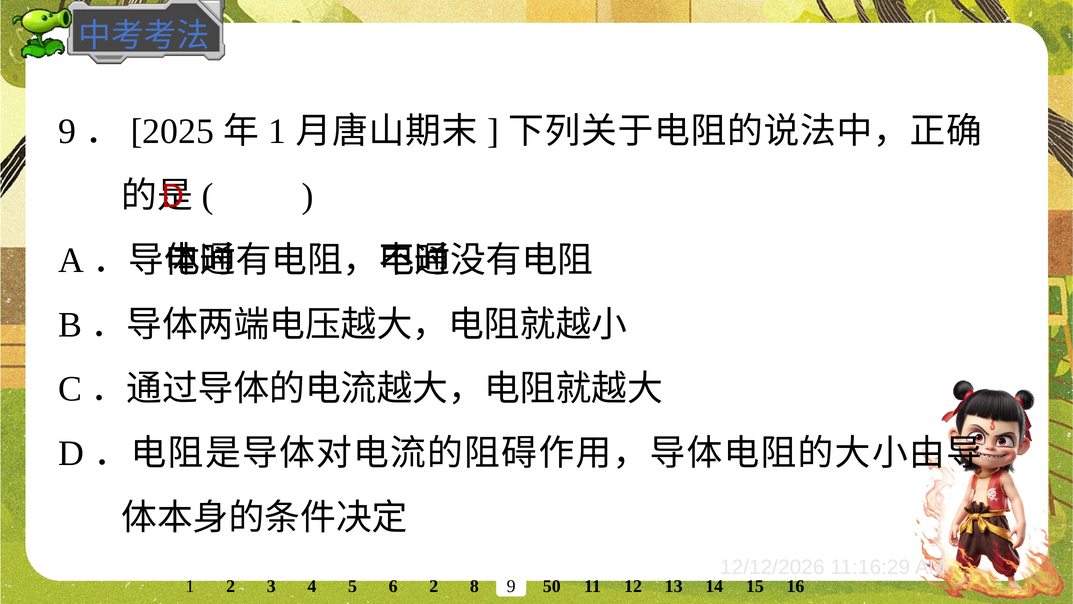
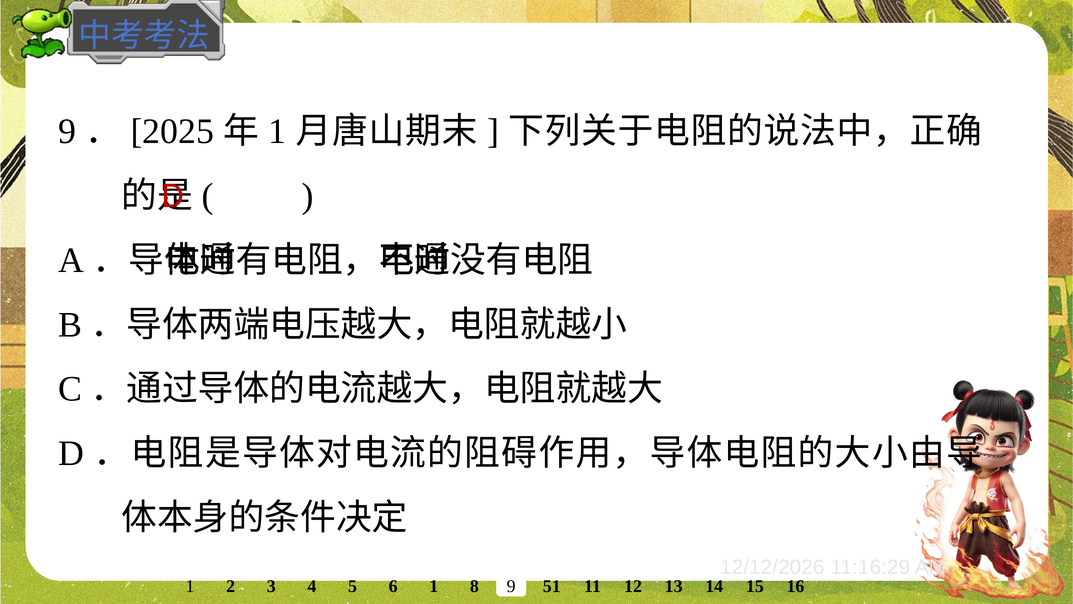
50: 50 -> 51
6 2: 2 -> 1
